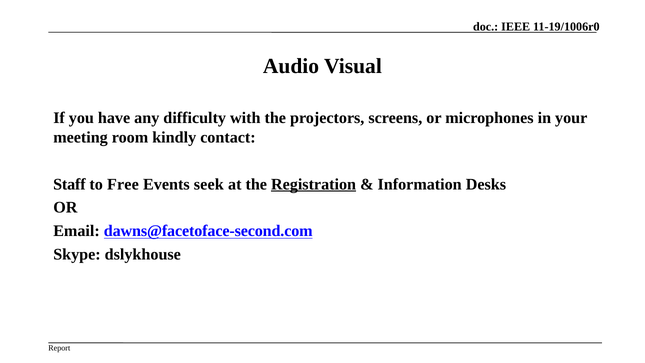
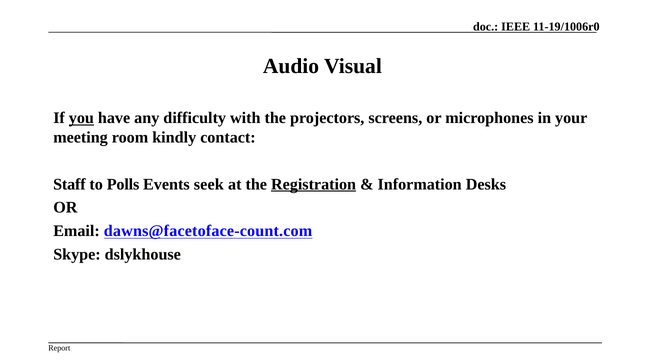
you underline: none -> present
Free: Free -> Polls
dawns@facetoface-second.com: dawns@facetoface-second.com -> dawns@facetoface-count.com
